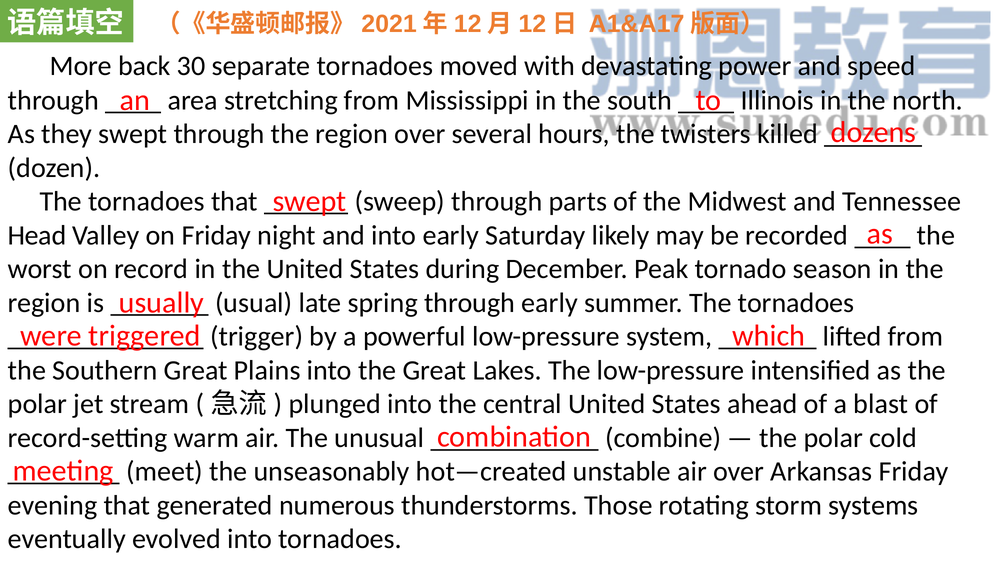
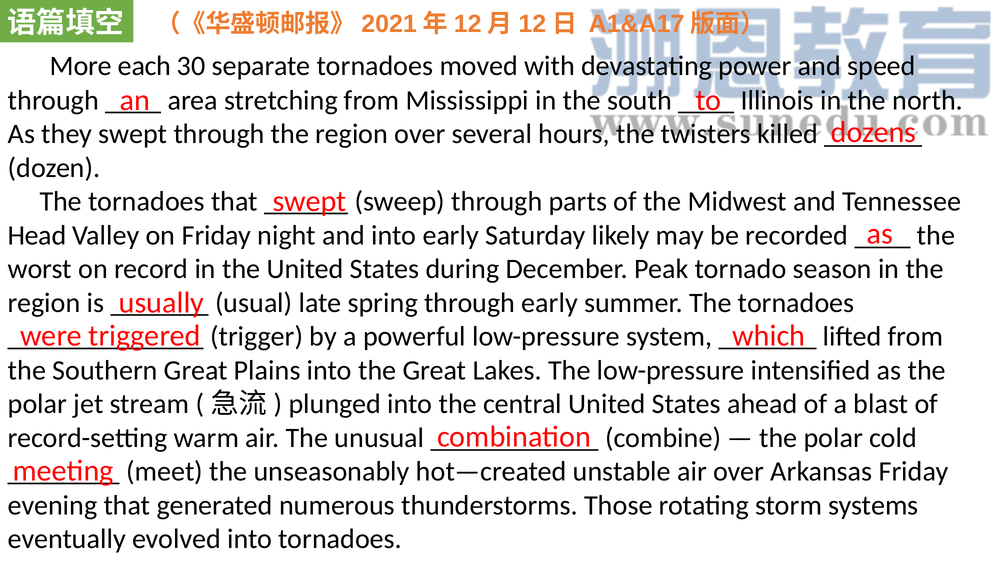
back: back -> each
